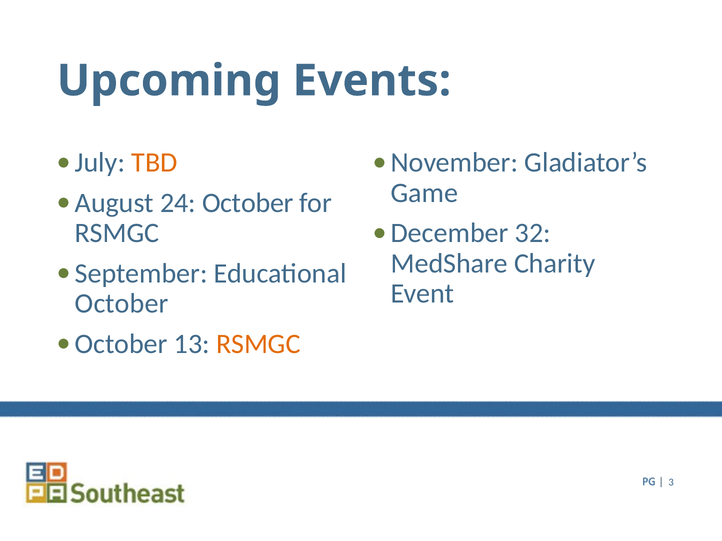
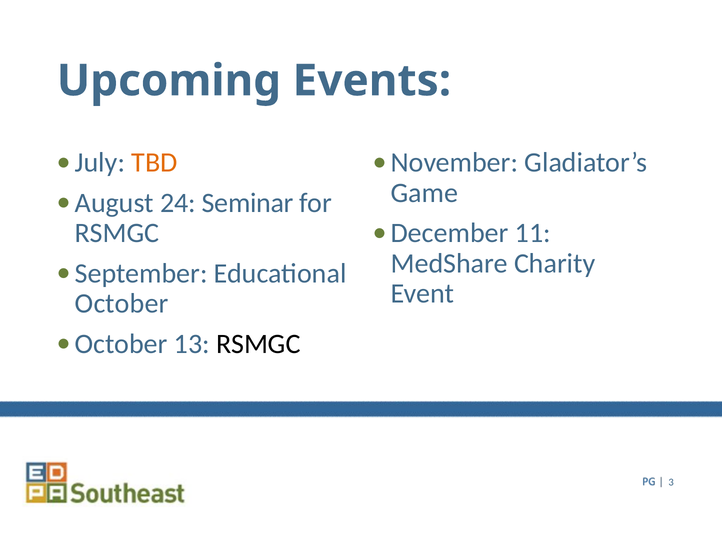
24 October: October -> Seminar
32: 32 -> 11
RSMGC at (258, 344) colour: orange -> black
